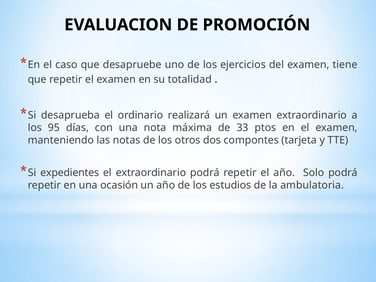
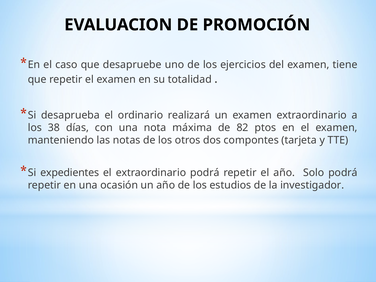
95: 95 -> 38
33: 33 -> 82
ambulatoria: ambulatoria -> investigador
